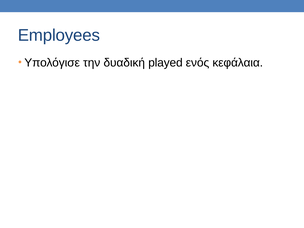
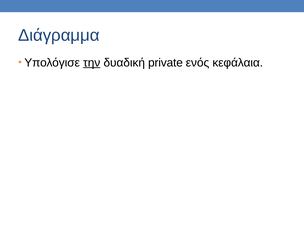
Employees: Employees -> Διάγραμμα
την underline: none -> present
played: played -> private
